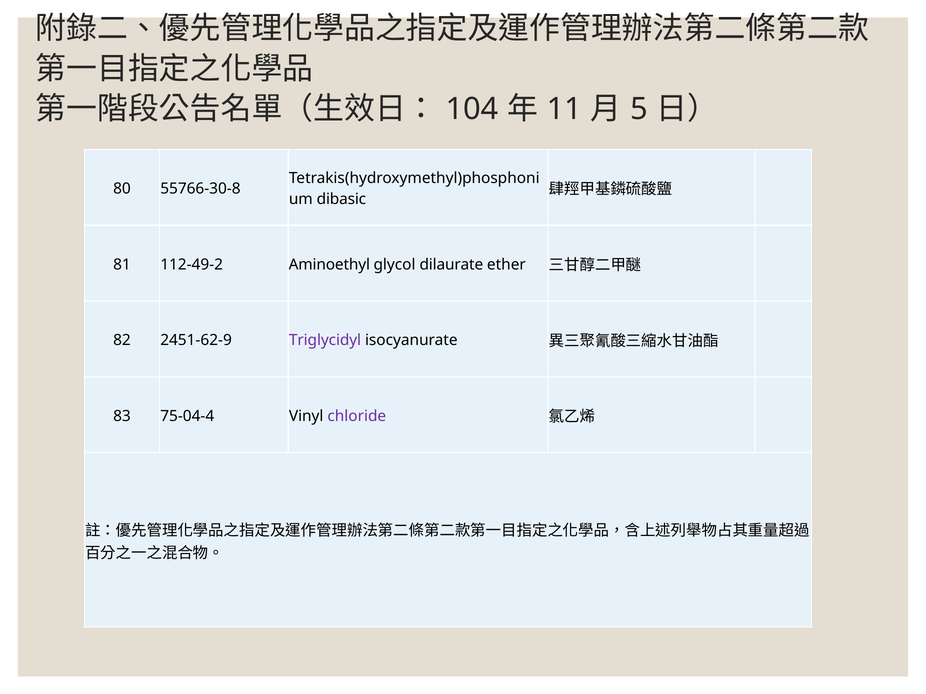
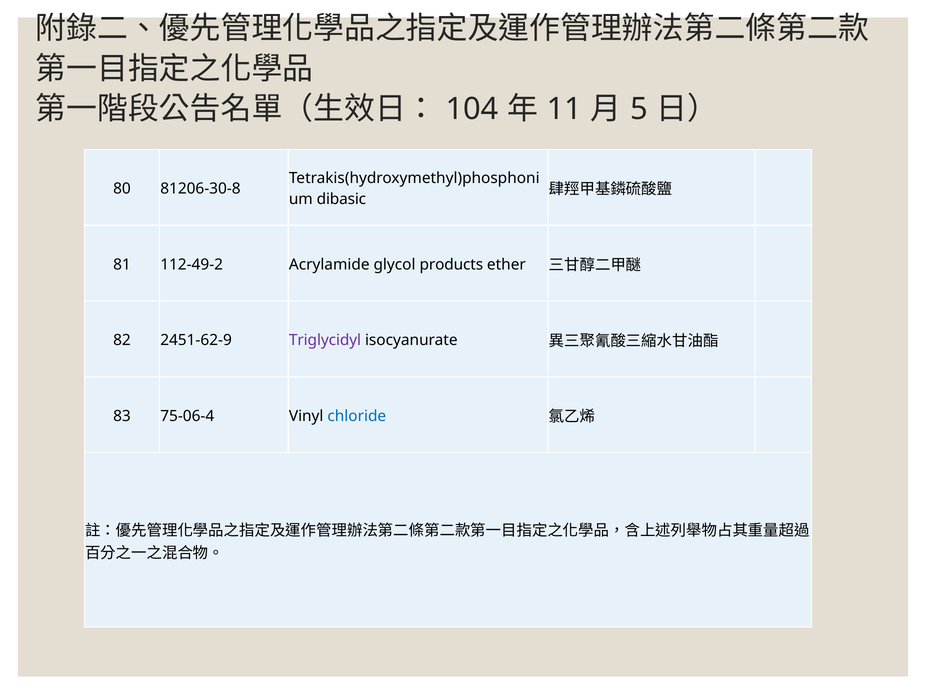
55766-30-8: 55766-30-8 -> 81206-30-8
Aminoethyl: Aminoethyl -> Acrylamide
dilaurate: dilaurate -> products
75-04-4: 75-04-4 -> 75-06-4
chloride colour: purple -> blue
